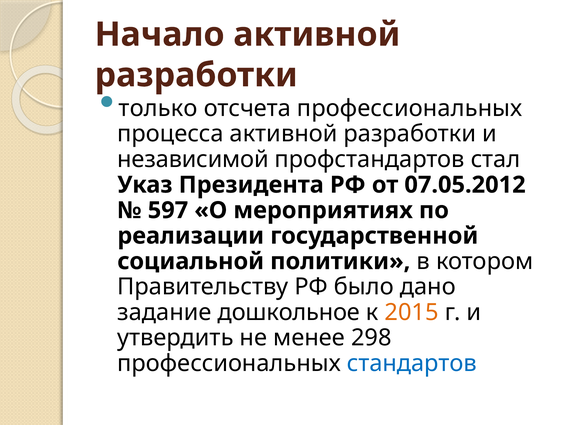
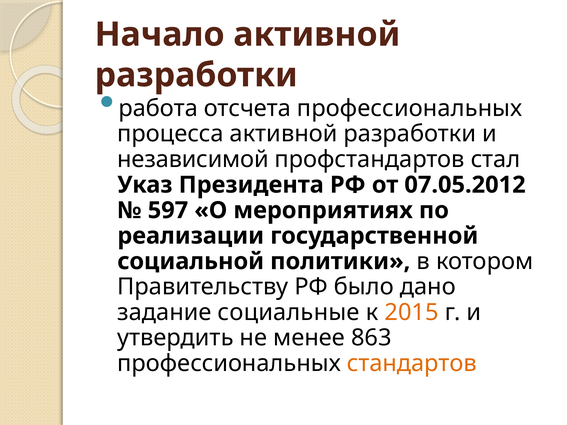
только: только -> работа
дошкольное: дошкольное -> социальные
298: 298 -> 863
стандартов colour: blue -> orange
